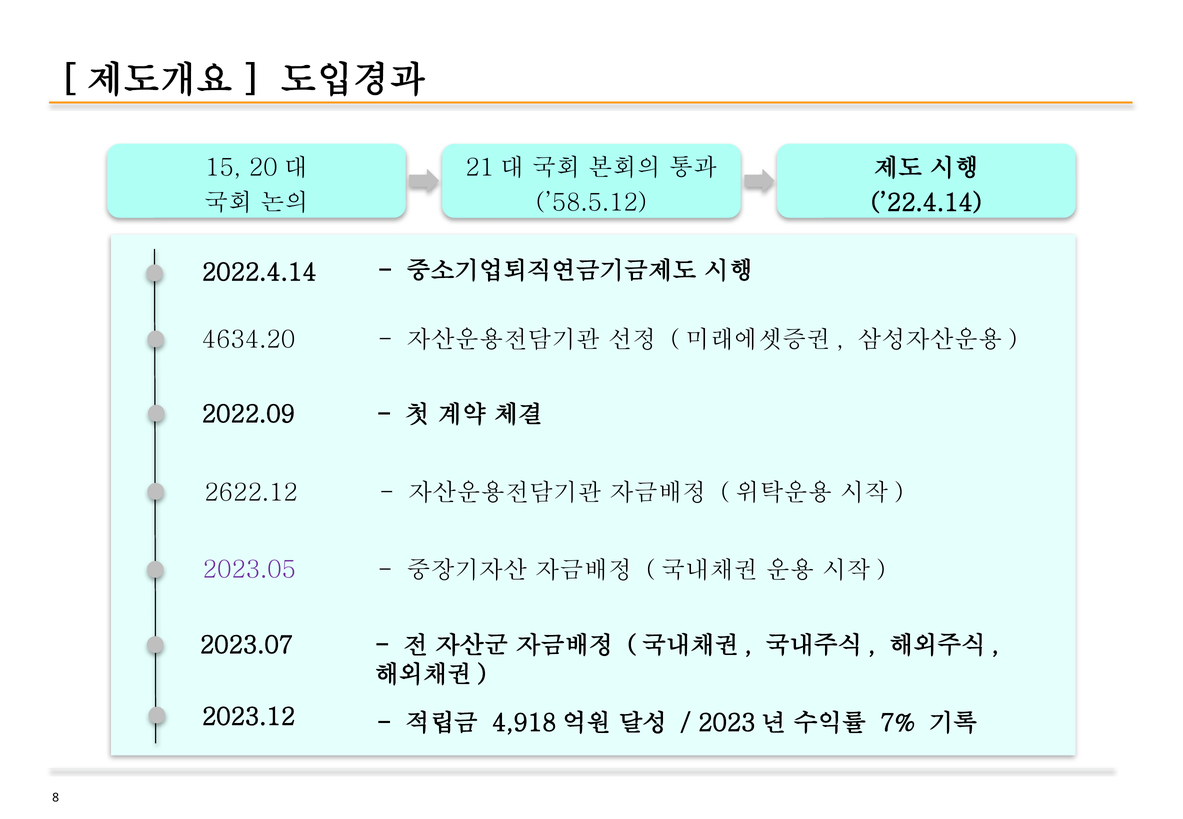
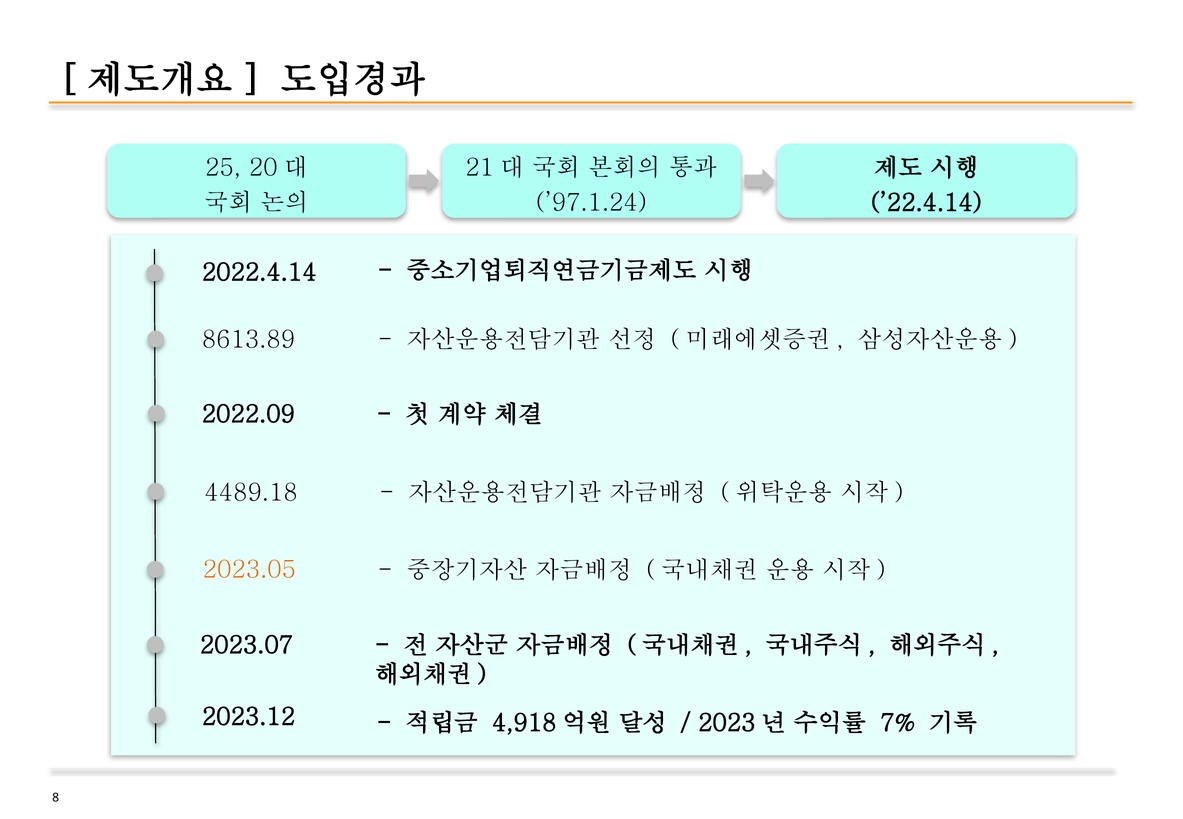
15: 15 -> 25
’58.5.12: ’58.5.12 -> ’97.1.24
4634.20: 4634.20 -> 8613.89
2622.12: 2622.12 -> 4489.18
2023.05 colour: purple -> orange
